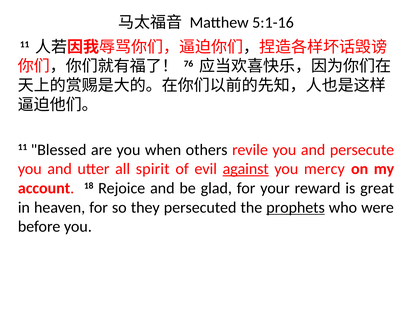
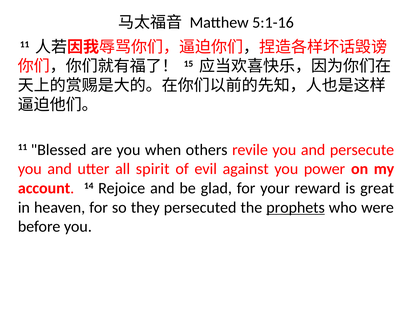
76: 76 -> 15
against underline: present -> none
mercy: mercy -> power
18: 18 -> 14
